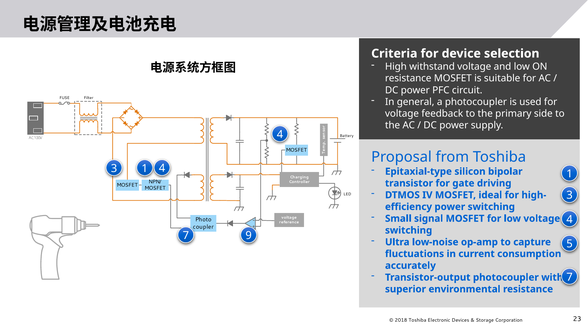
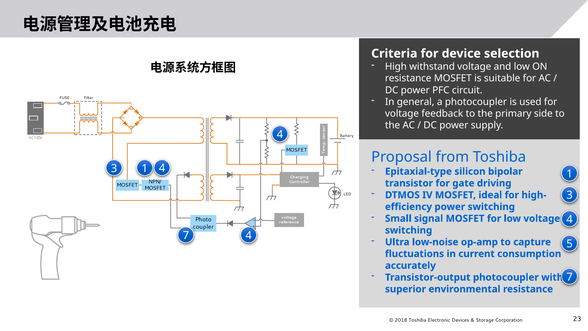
7 9: 9 -> 4
